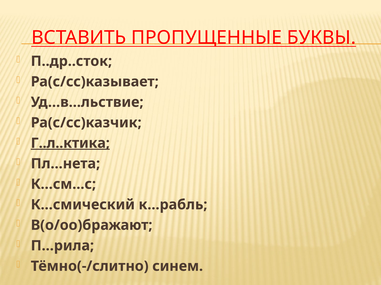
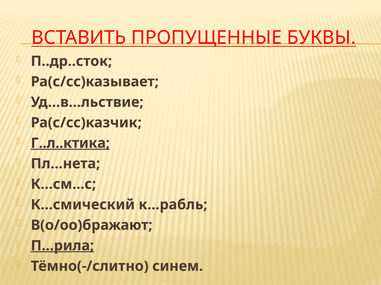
П…рила underline: none -> present
